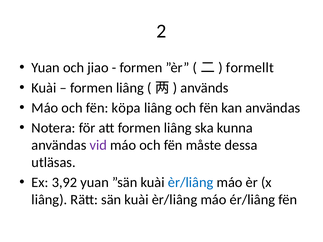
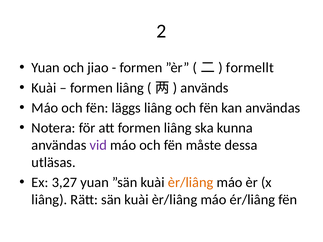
köpa: köpa -> läggs
3,92: 3,92 -> 3,27
èr/liâng at (191, 183) colour: blue -> orange
